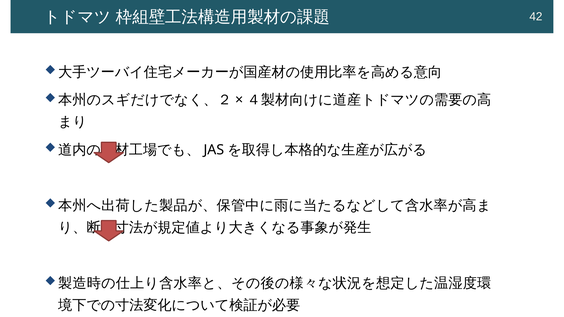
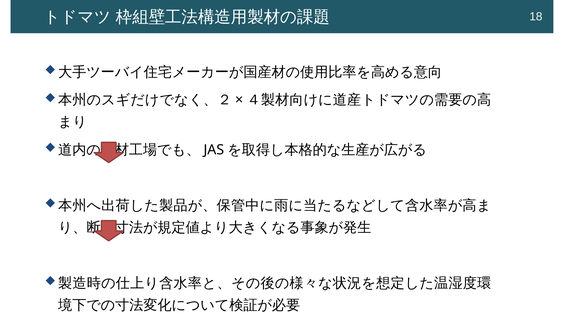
42: 42 -> 18
